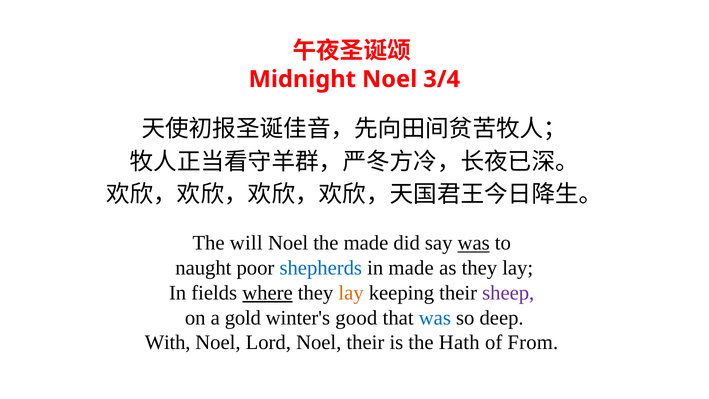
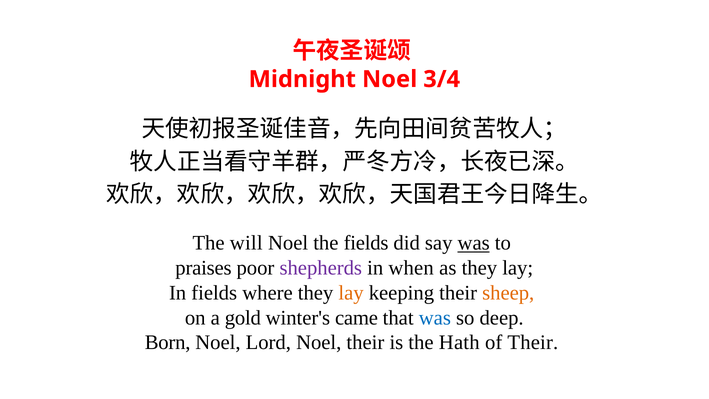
the made: made -> fields
naught: naught -> praises
shepherds colour: blue -> purple
in made: made -> when
where underline: present -> none
sheep colour: purple -> orange
good: good -> came
With: With -> Born
of From: From -> Their
